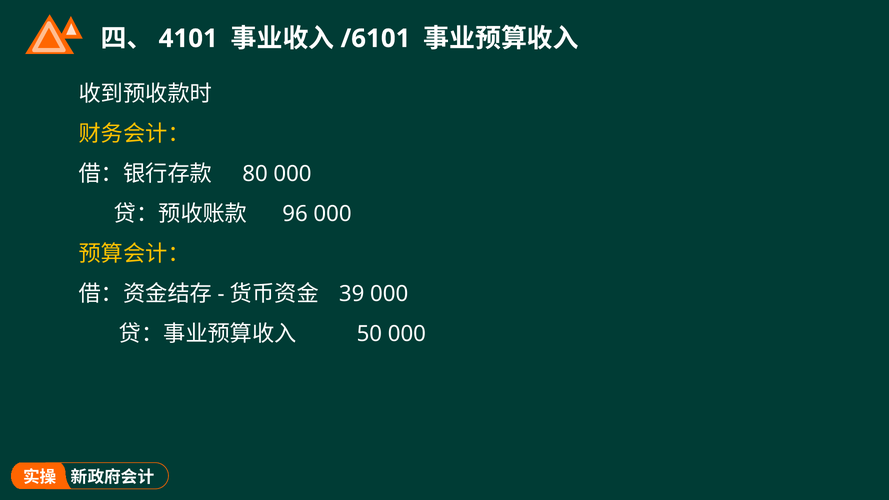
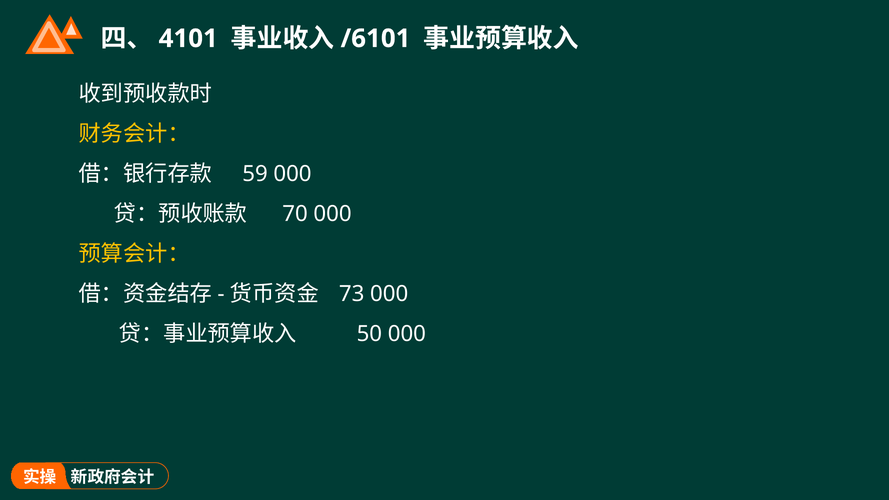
80: 80 -> 59
96: 96 -> 70
39: 39 -> 73
